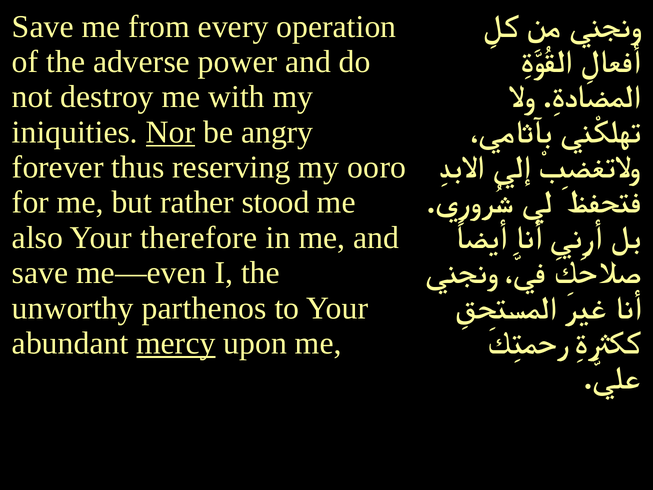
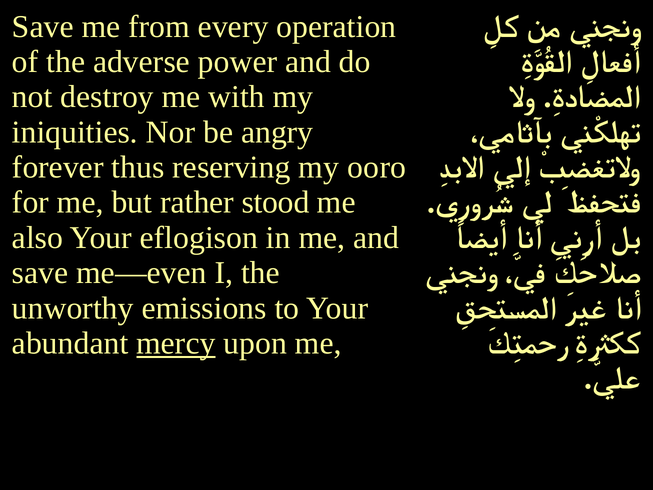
Nor underline: present -> none
therefore: therefore -> eflogison
parthenos: parthenos -> emissions
